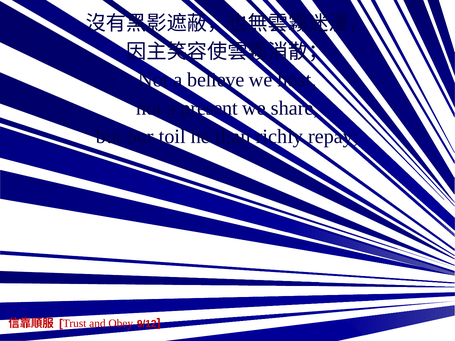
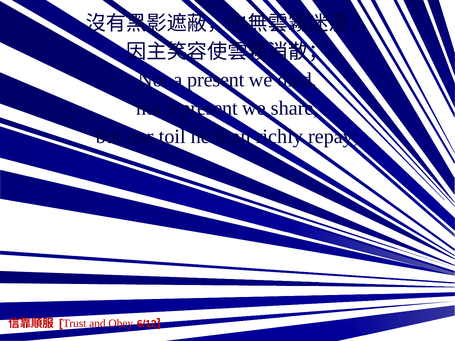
believe at (216, 80): believe -> present
host: host -> died
9/12: 9/12 -> 6/12
